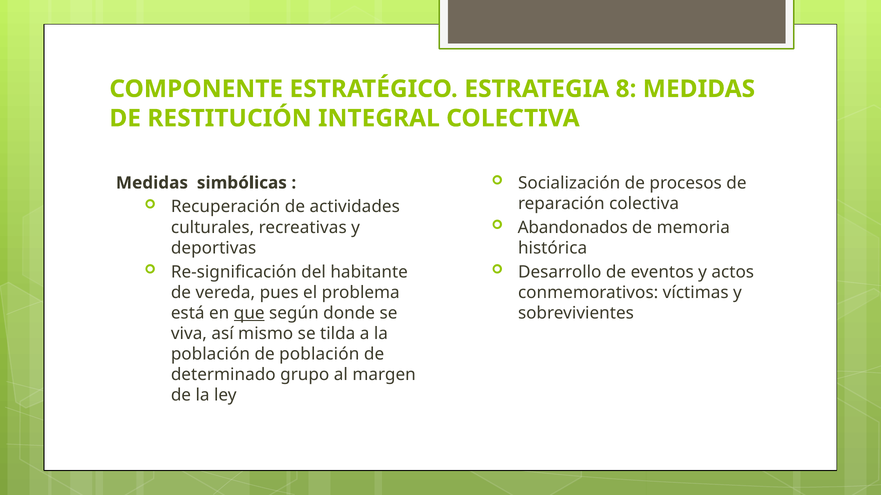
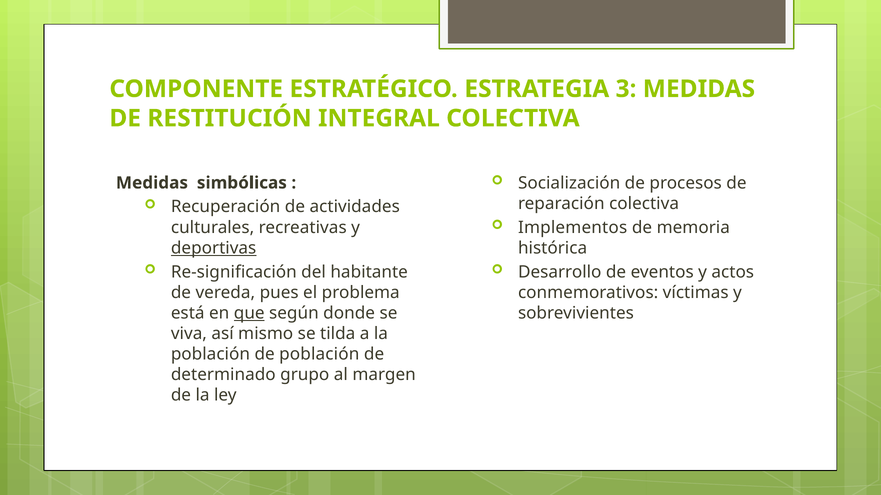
8: 8 -> 3
Abandonados: Abandonados -> Implementos
deportivas underline: none -> present
